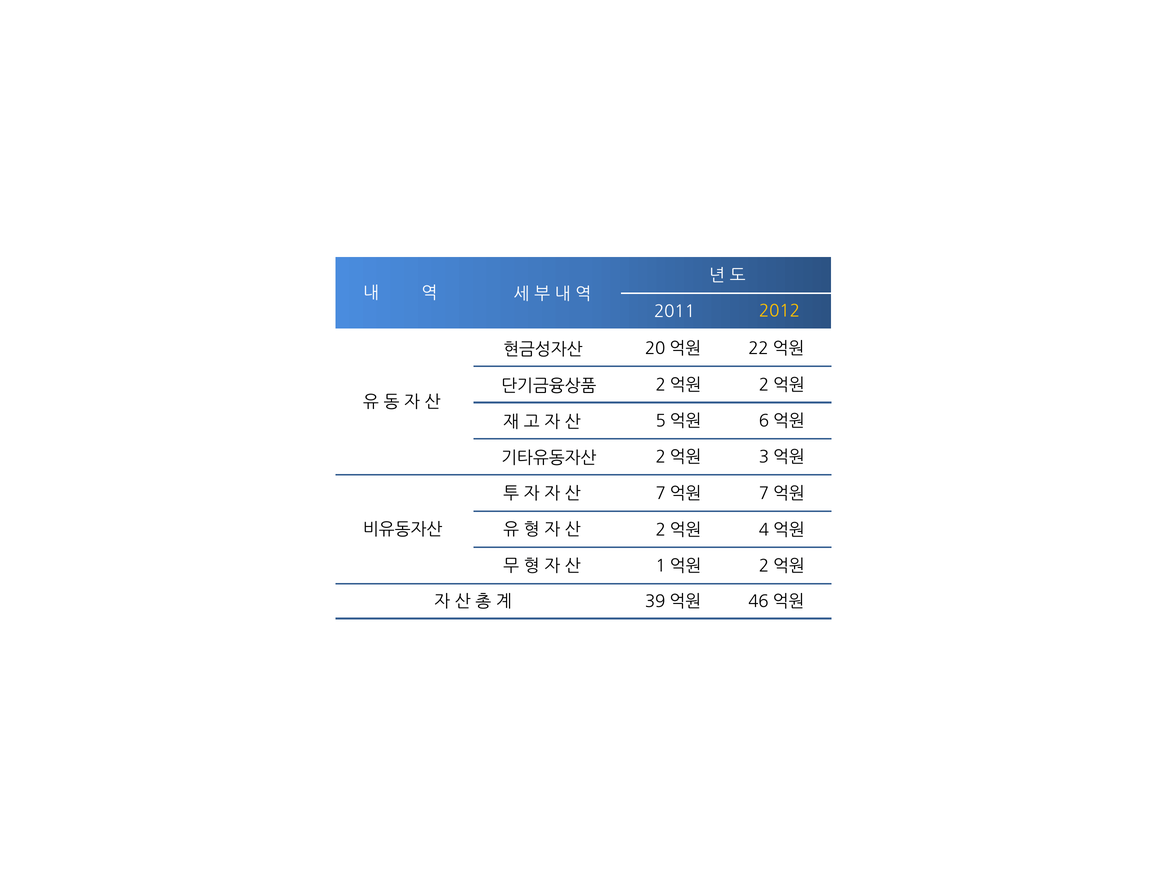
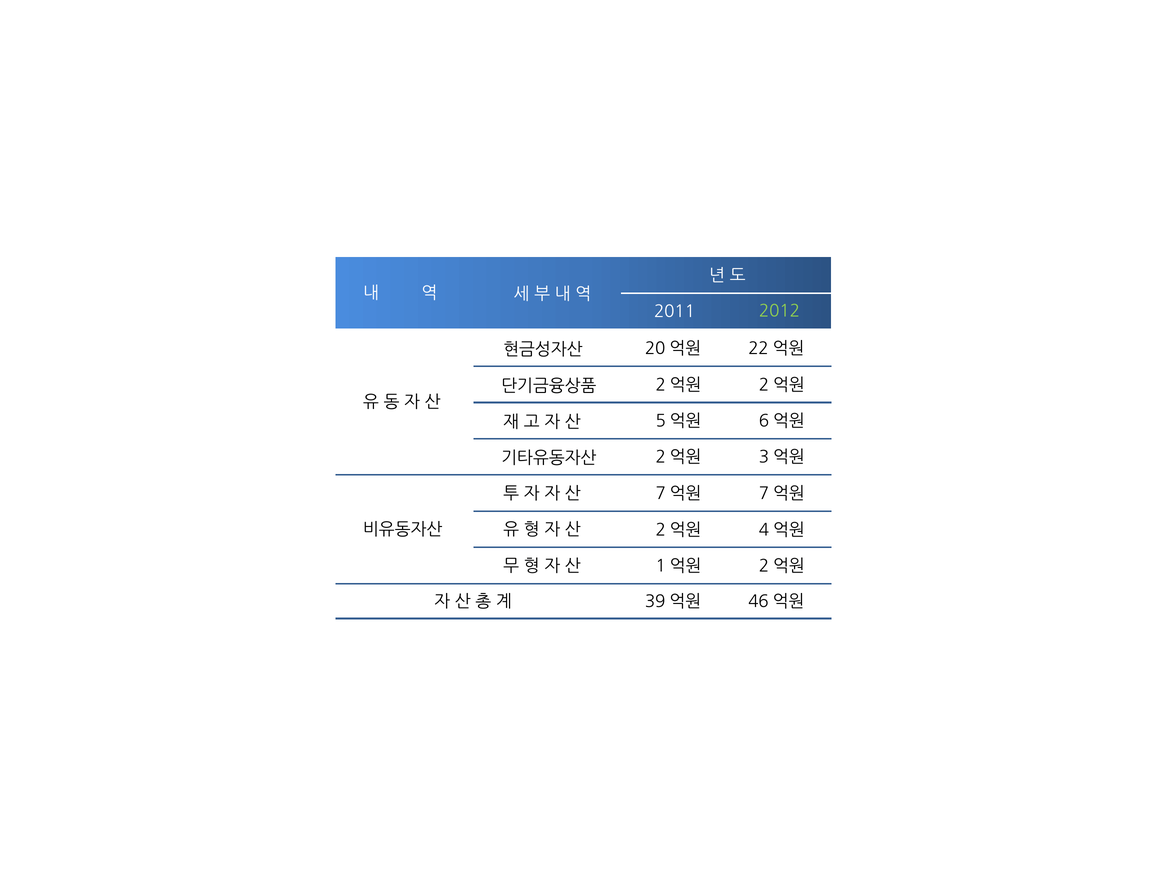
2012 colour: yellow -> light green
